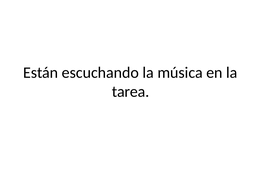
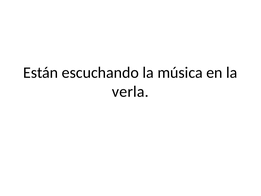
tarea: tarea -> verla
